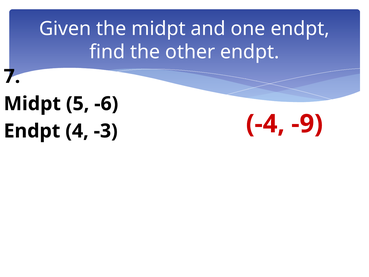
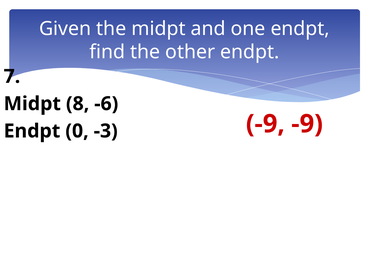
5: 5 -> 8
4: 4 -> 0
-3 -4: -4 -> -9
